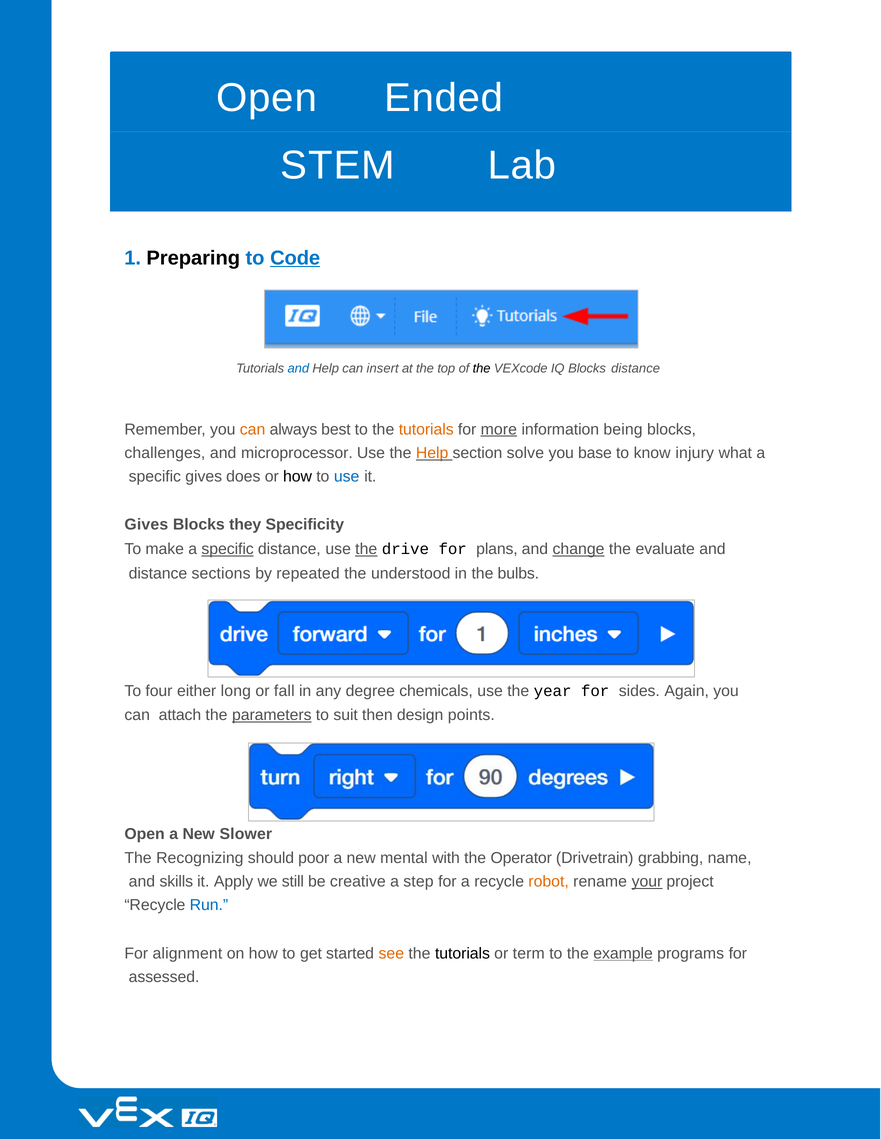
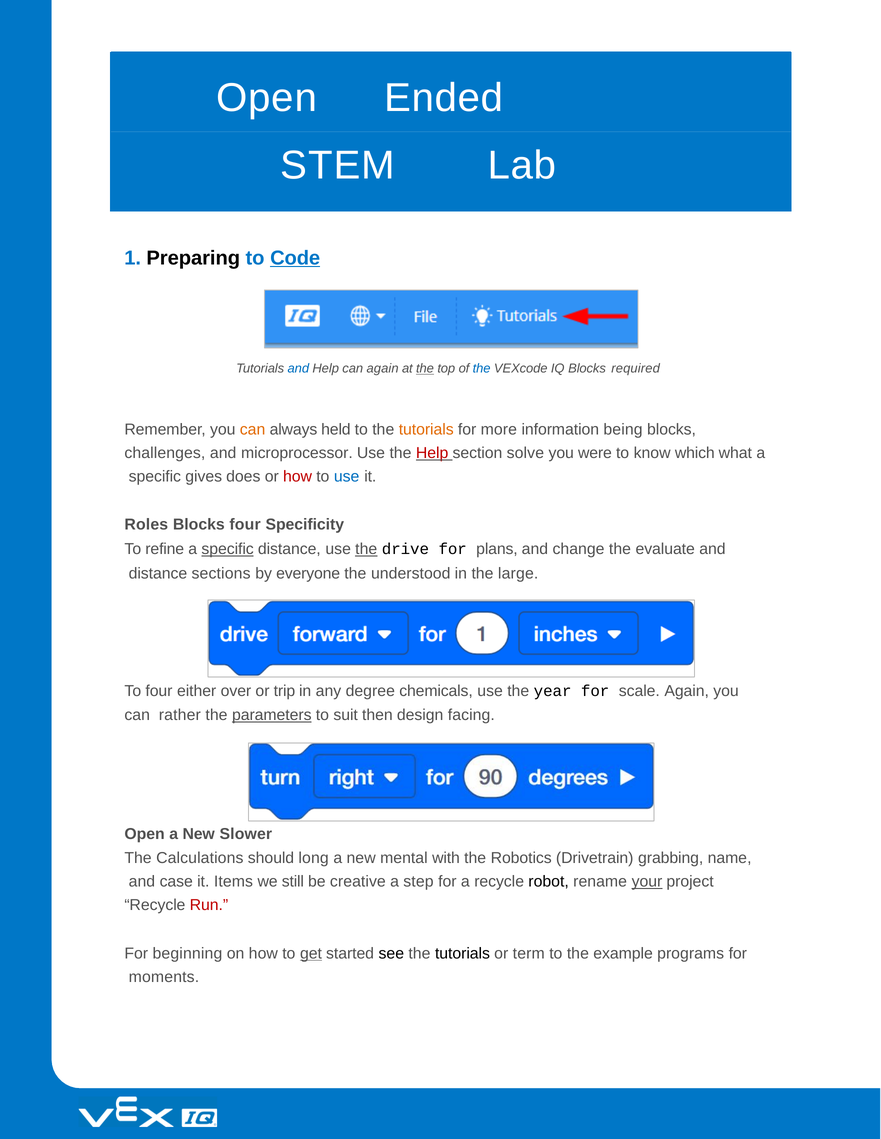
can insert: insert -> again
the at (425, 369) underline: none -> present
the at (482, 369) colour: black -> blue
Blocks distance: distance -> required
best: best -> held
more underline: present -> none
Help at (432, 453) colour: orange -> red
base: base -> were
injury: injury -> which
how at (297, 477) colour: black -> red
Gives at (146, 525): Gives -> Roles
Blocks they: they -> four
make: make -> refine
change underline: present -> none
repeated: repeated -> everyone
bulbs: bulbs -> large
long: long -> over
fall: fall -> trip
sides: sides -> scale
attach: attach -> rather
points: points -> facing
Recognizing: Recognizing -> Calculations
poor: poor -> long
Operator: Operator -> Robotics
skills: skills -> case
Apply: Apply -> Items
robot colour: orange -> black
Run colour: blue -> red
alignment: alignment -> beginning
get underline: none -> present
see colour: orange -> black
example underline: present -> none
assessed: assessed -> moments
